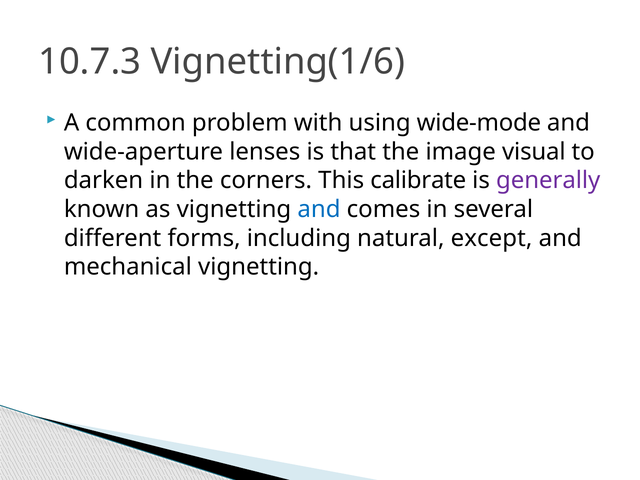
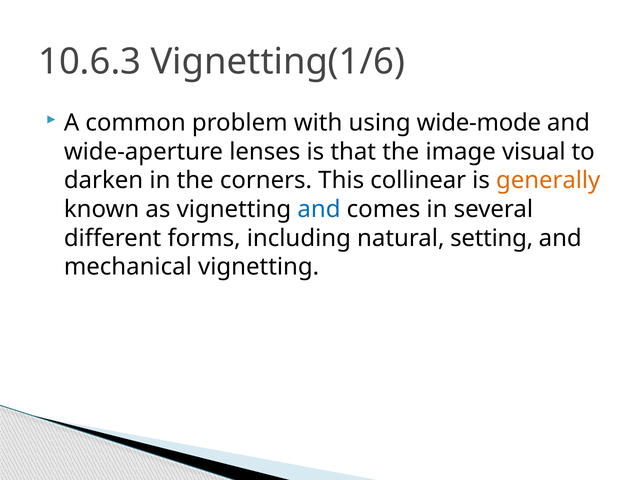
10.7.3: 10.7.3 -> 10.6.3
calibrate: calibrate -> collinear
generally colour: purple -> orange
except: except -> setting
